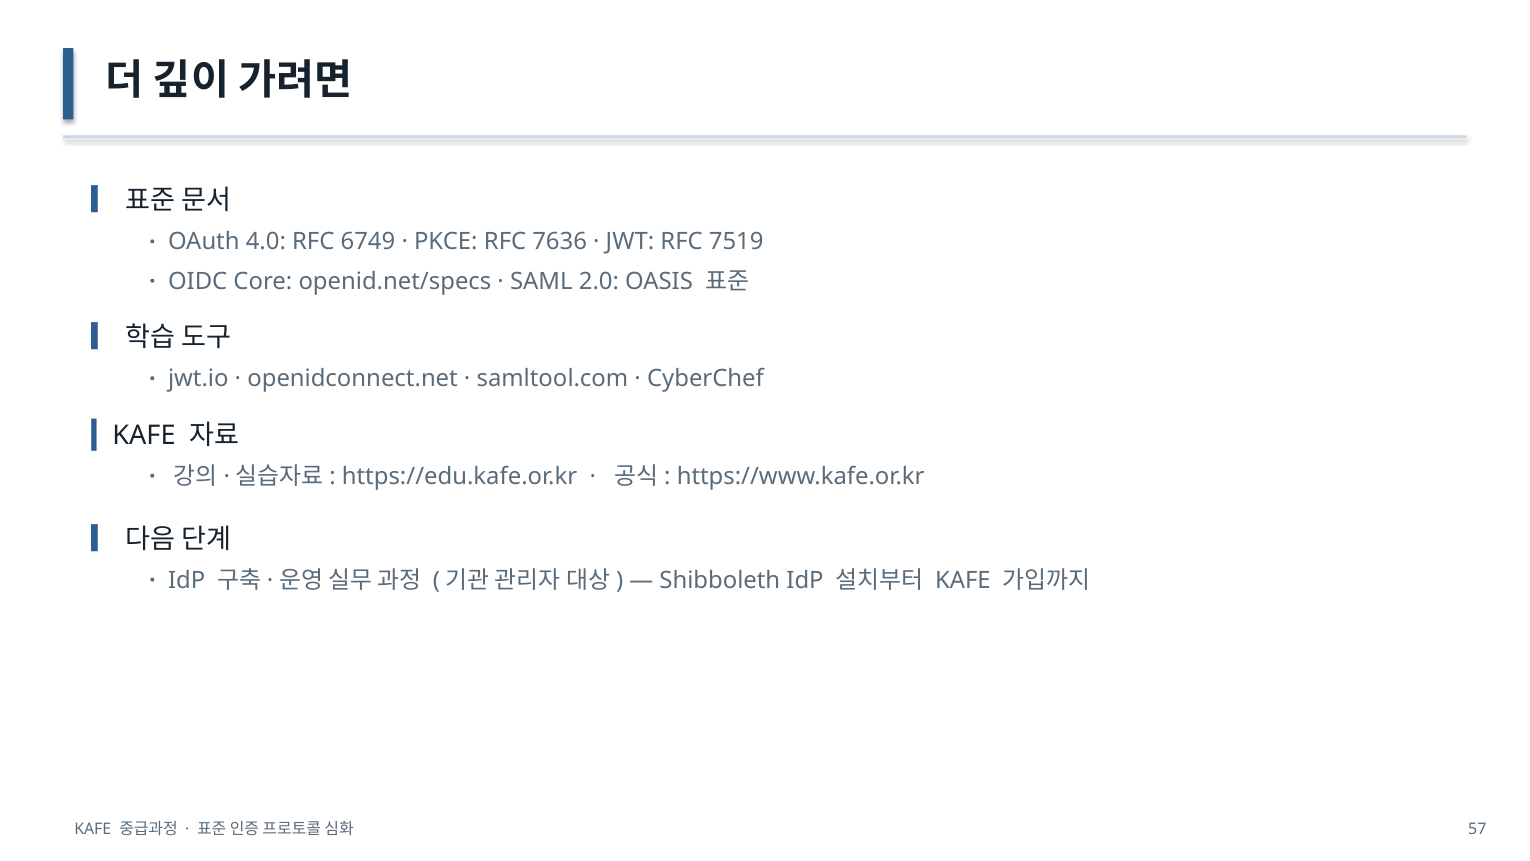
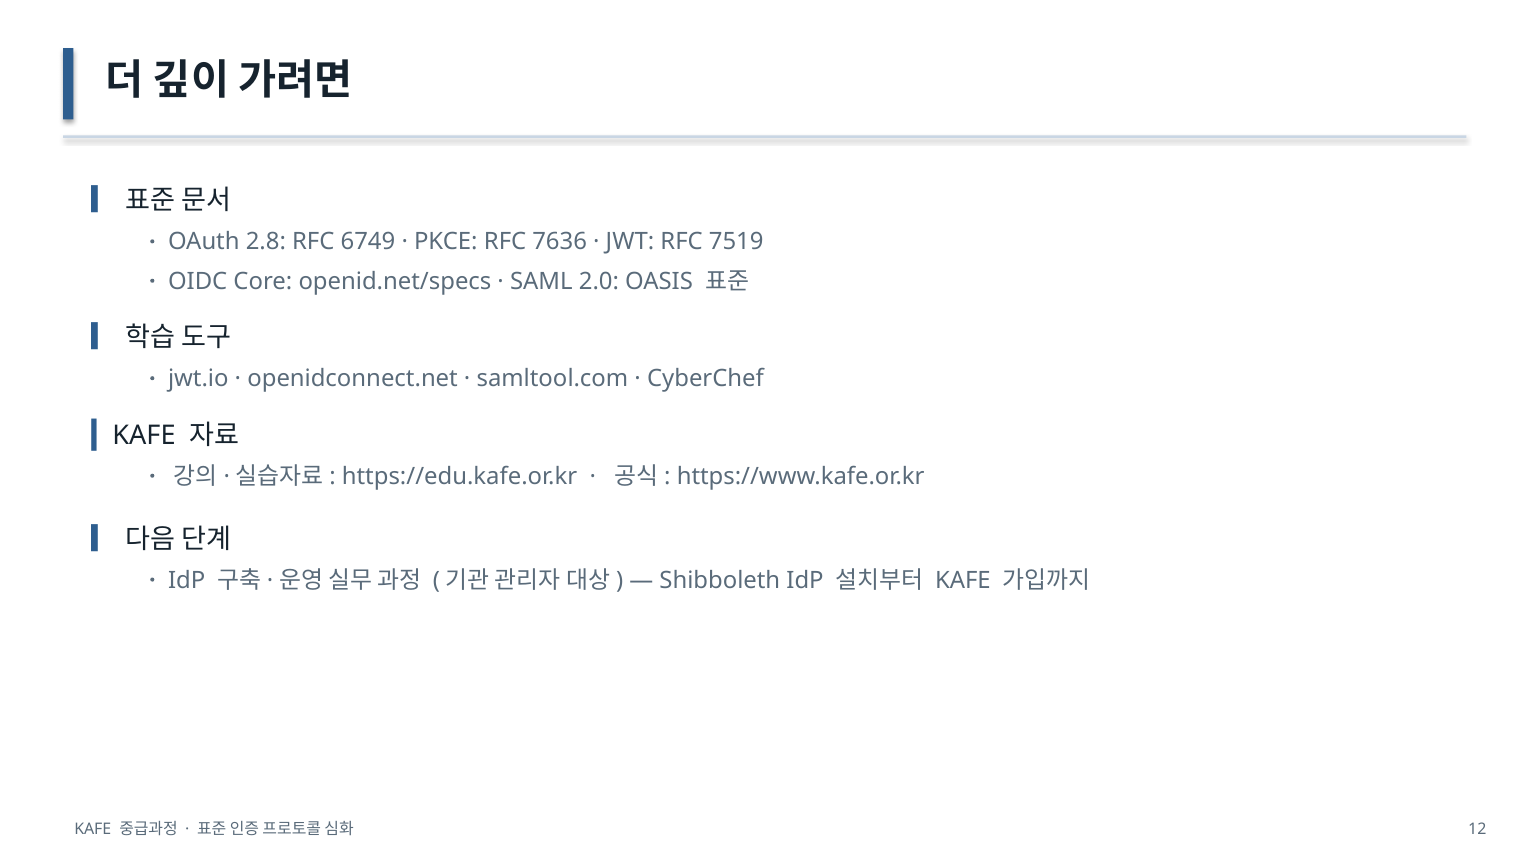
4.0: 4.0 -> 2.8
57: 57 -> 12
